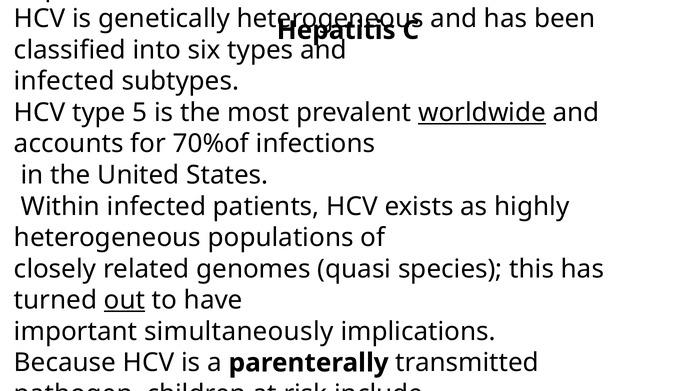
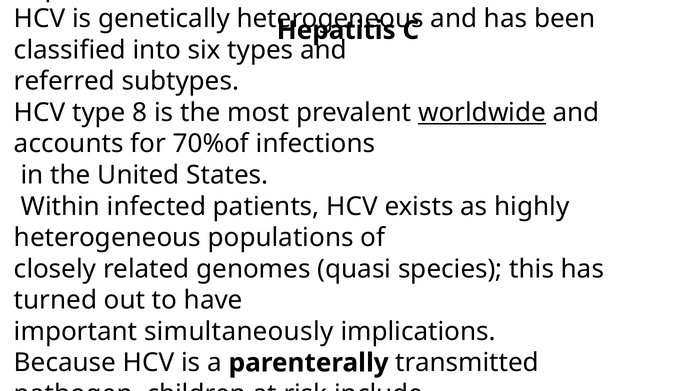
infected at (64, 81): infected -> referred
5: 5 -> 8
out underline: present -> none
